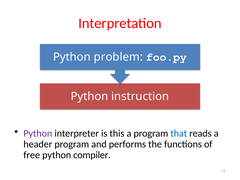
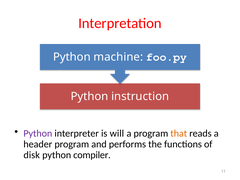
problem: problem -> machine
this: this -> will
that colour: blue -> orange
free: free -> disk
